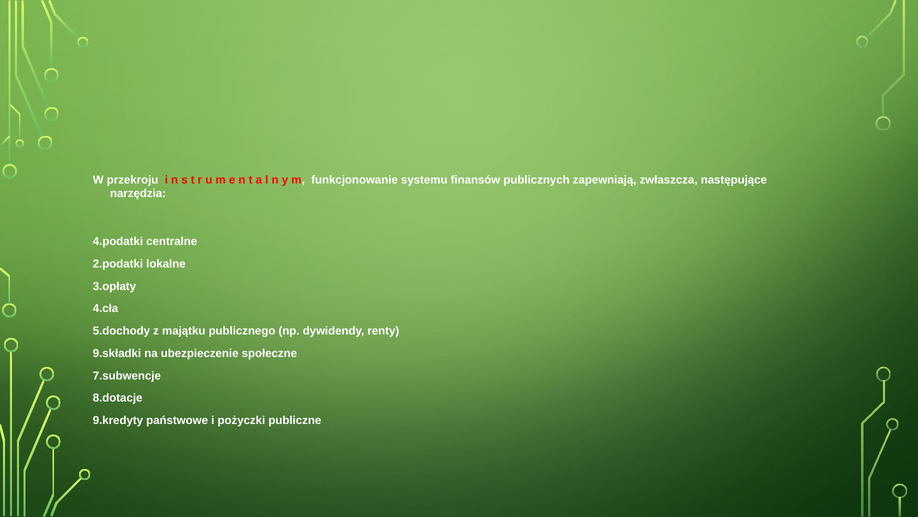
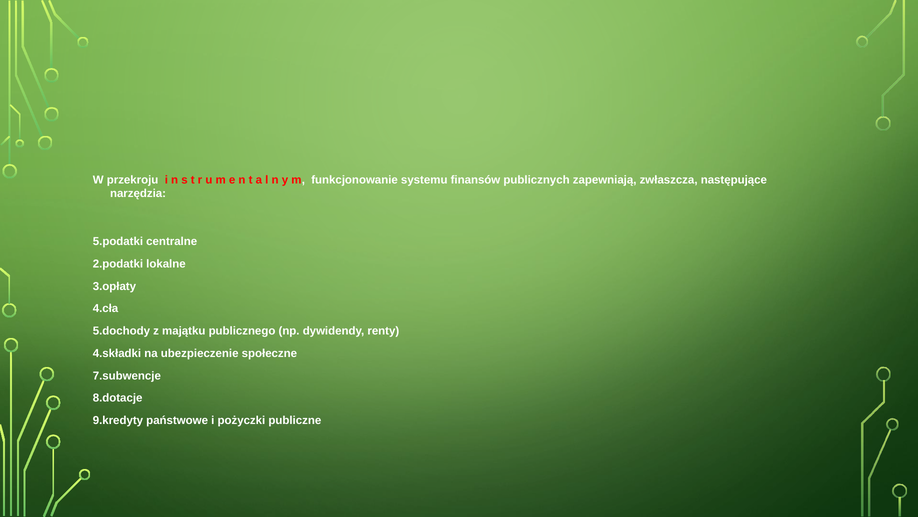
4.podatki: 4.podatki -> 5.podatki
9.składki: 9.składki -> 4.składki
